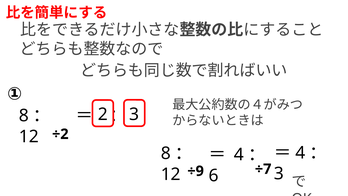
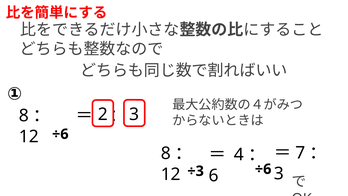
÷2 at (60, 134): ÷2 -> ÷6
4 at (300, 153): 4 -> 7
÷7 at (263, 169): ÷7 -> ÷6
÷9: ÷9 -> ÷3
